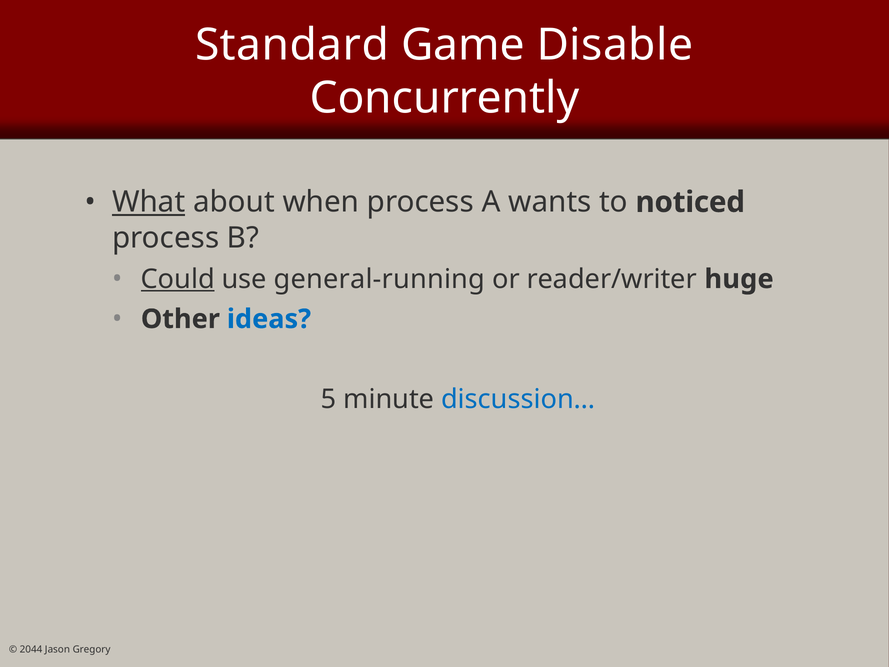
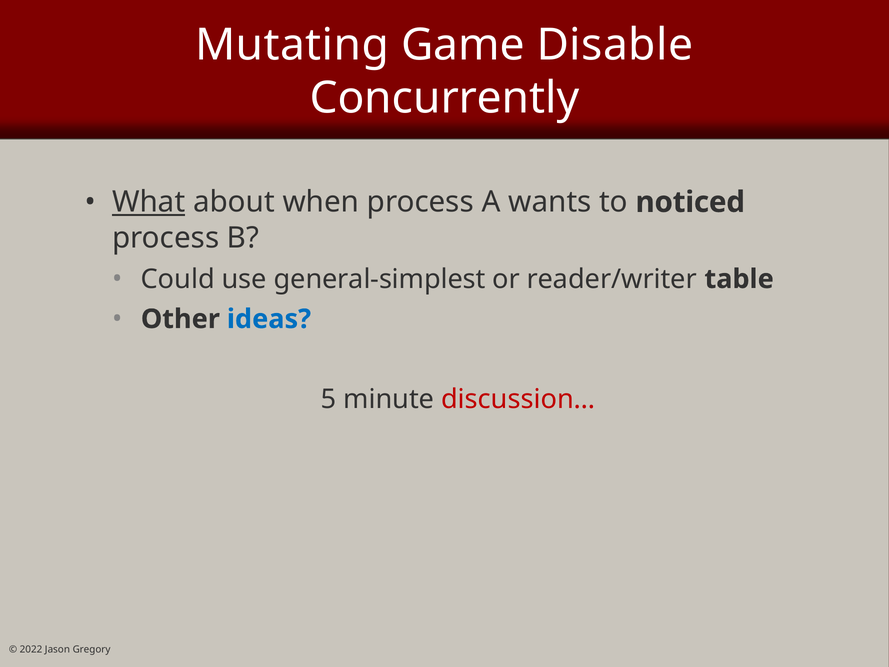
Standard: Standard -> Mutating
Could underline: present -> none
general-running: general-running -> general-simplest
huge: huge -> table
discussion… colour: blue -> red
2044: 2044 -> 2022
